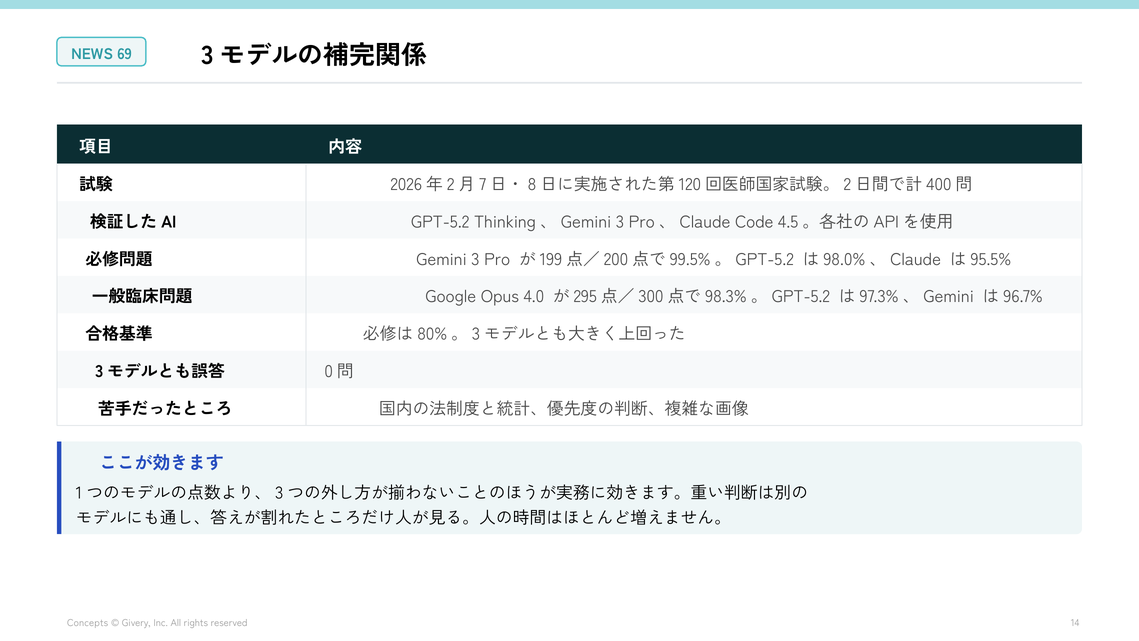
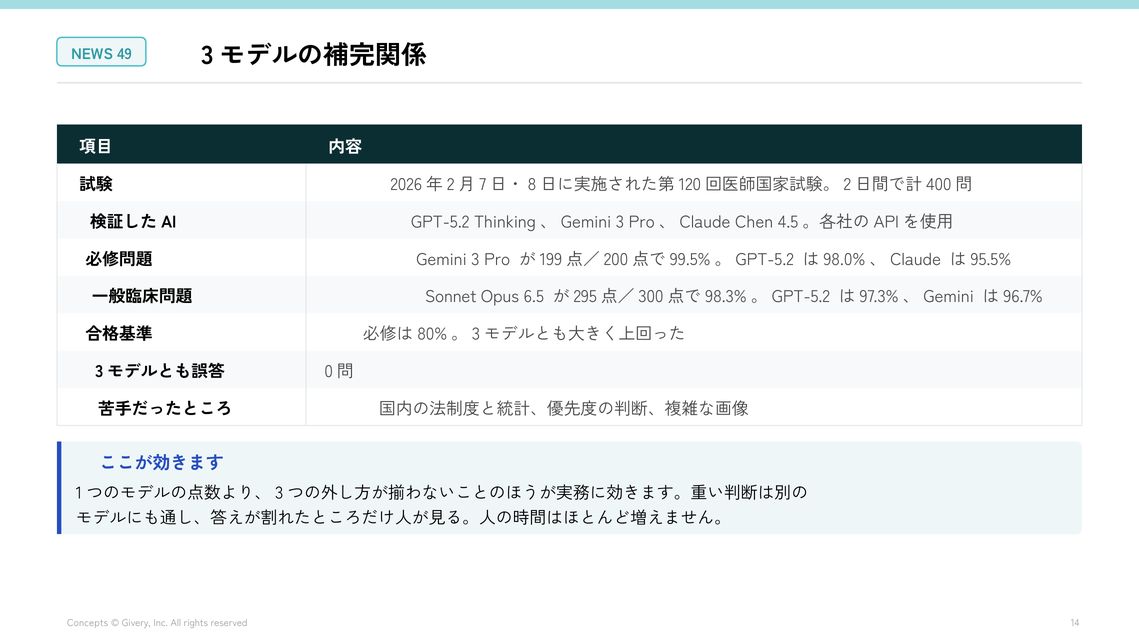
69: 69 -> 49
Code: Code -> Chen
Google: Google -> Sonnet
4.0: 4.0 -> 6.5
